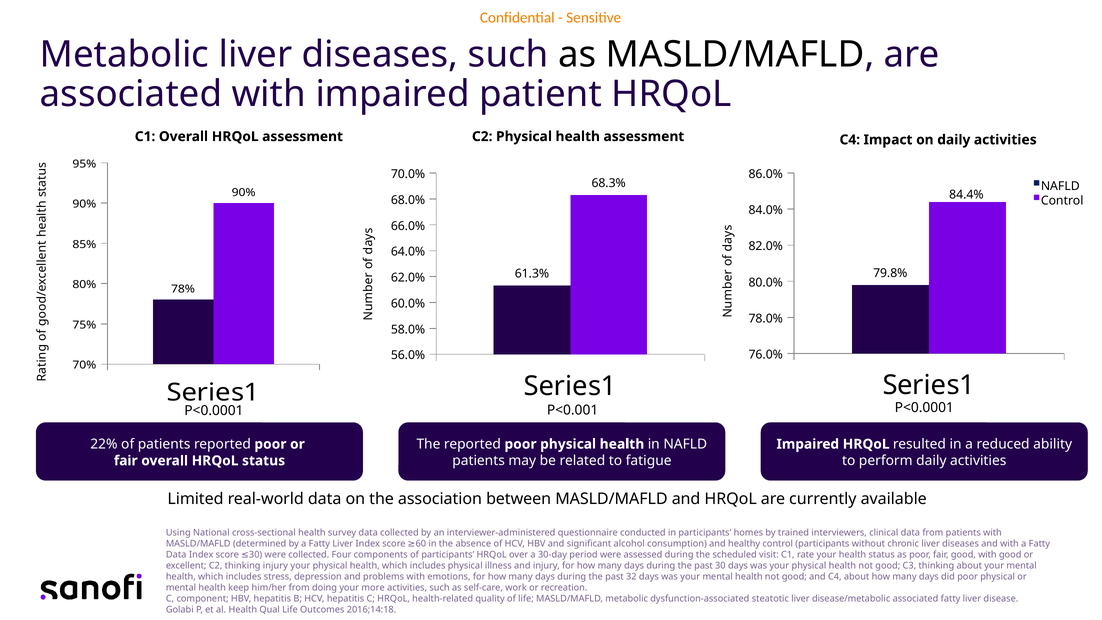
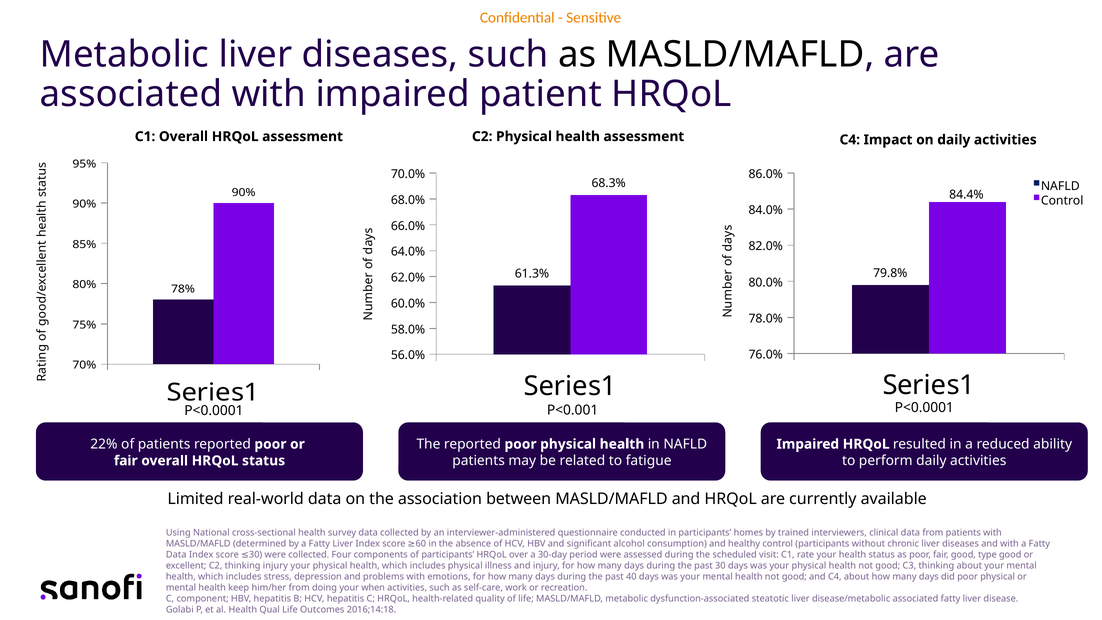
good with: with -> type
32: 32 -> 40
more: more -> when
